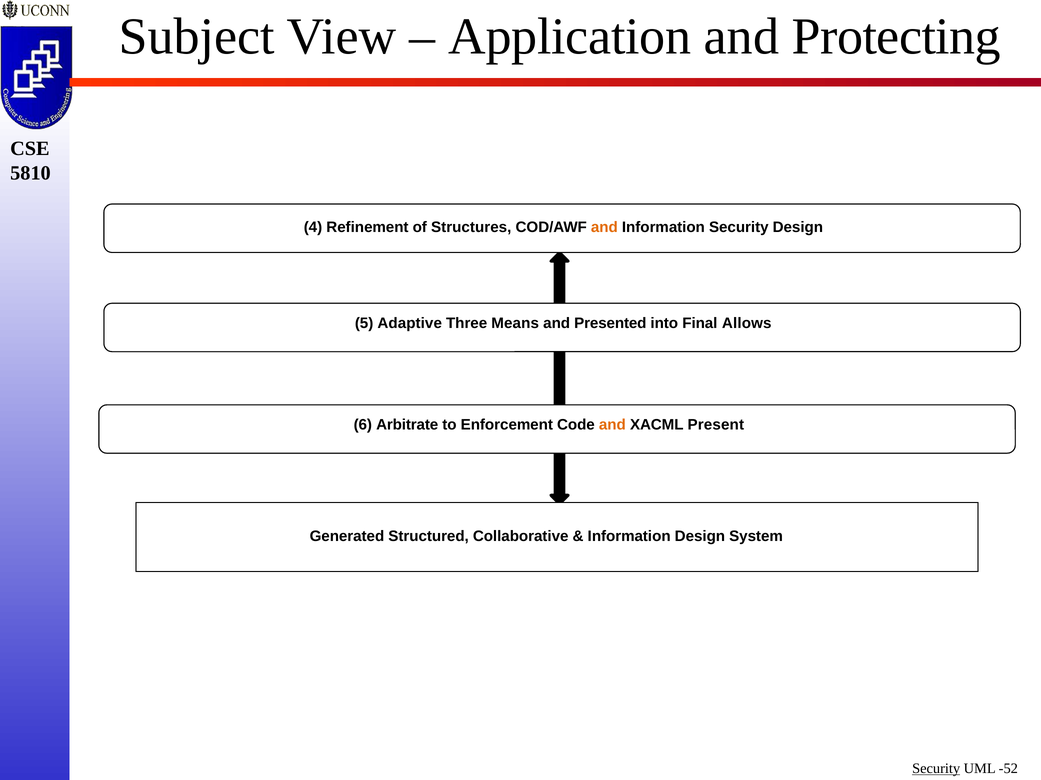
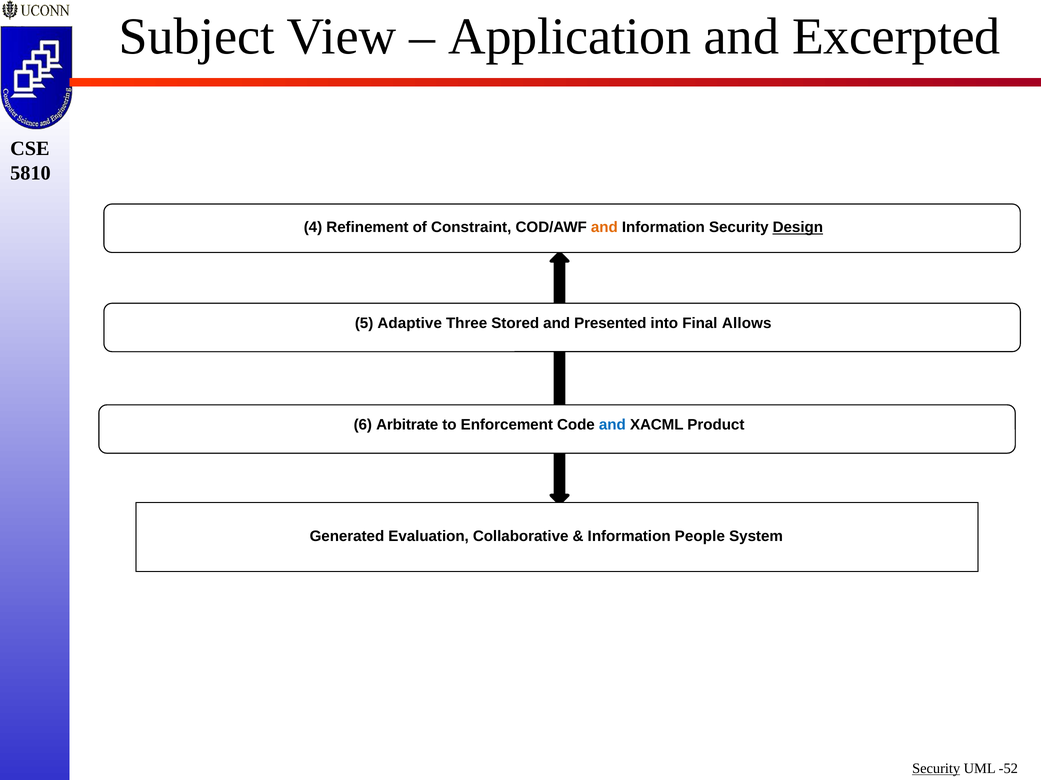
Protecting: Protecting -> Excerpted
Structures: Structures -> Constraint
Design at (798, 228) underline: none -> present
Means: Means -> Stored
and at (612, 425) colour: orange -> blue
Present: Present -> Product
Structured: Structured -> Evaluation
Information Design: Design -> People
